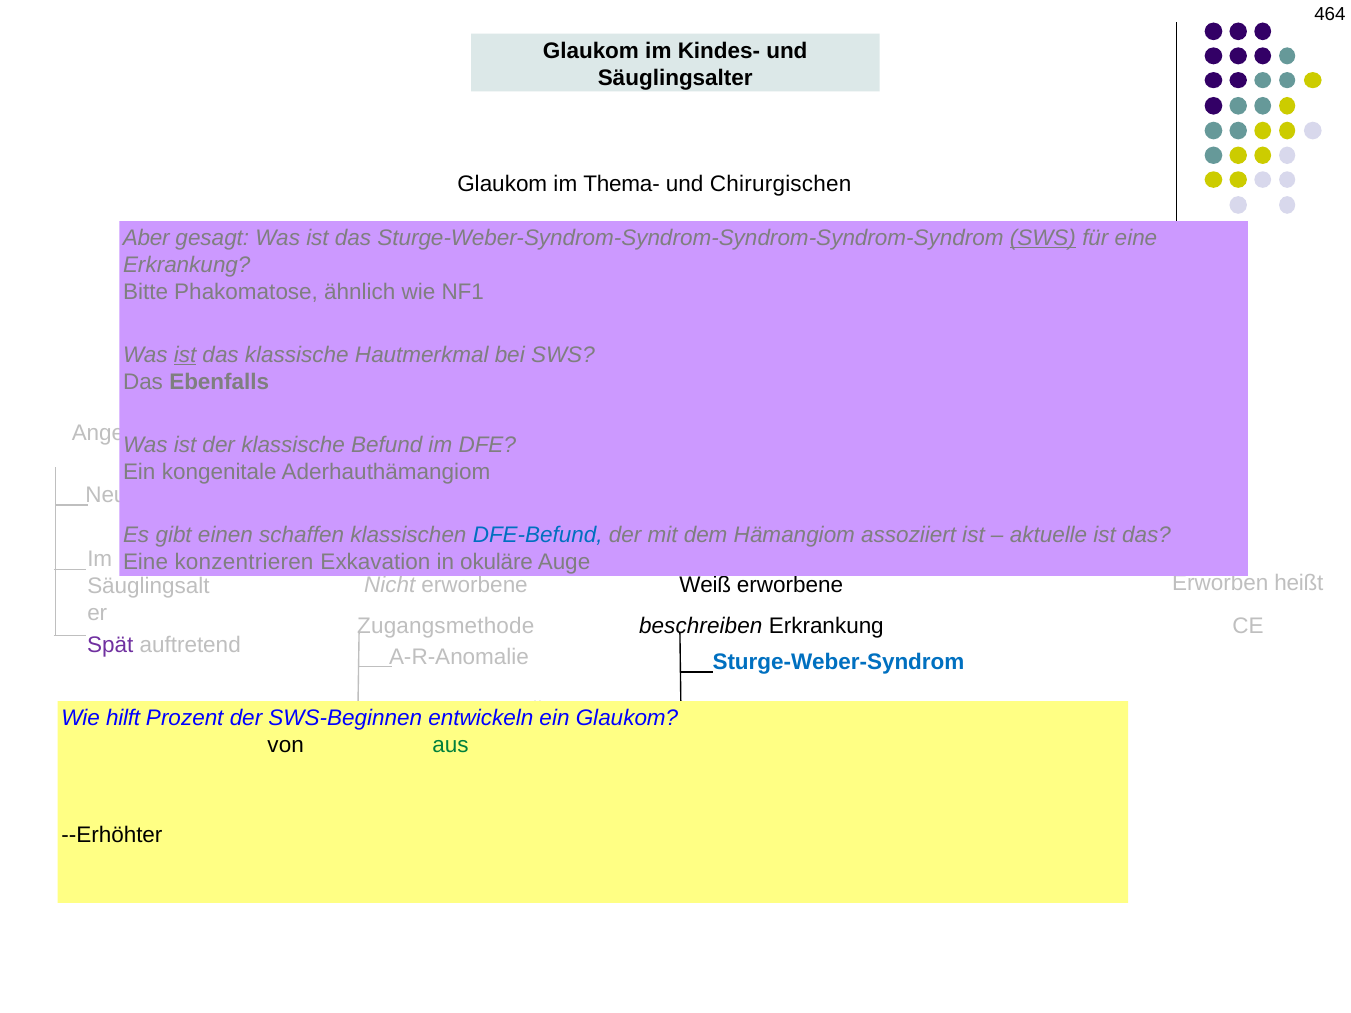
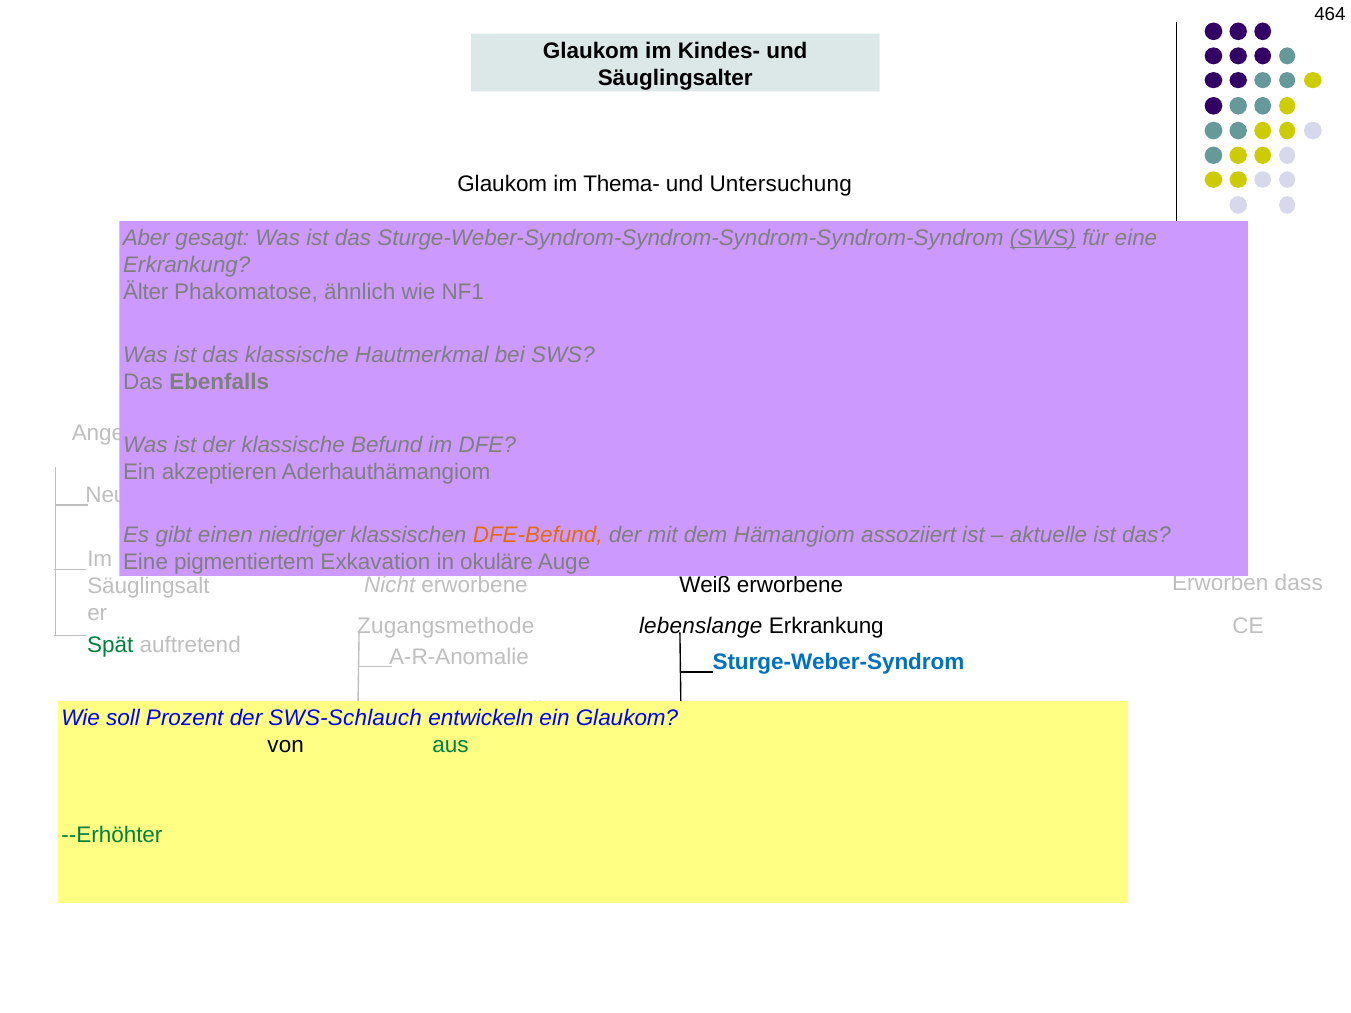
Chirurgischen: Chirurgischen -> Untersuchung
Bitte: Bitte -> Älter
ist at (185, 355) underline: present -> none
kongenitale: kongenitale -> akzeptieren
schaffen: schaffen -> niedriger
DFE-Befund colour: blue -> orange
konzentrieren: konzentrieren -> pigmentiertem
heißt: heißt -> dass
beschreiben: beschreiben -> lebenslange
Spät colour: purple -> green
hilft: hilft -> soll
SWS-Beginnen: SWS-Beginnen -> SWS-Schlauch
--Erhöhter colour: black -> green
